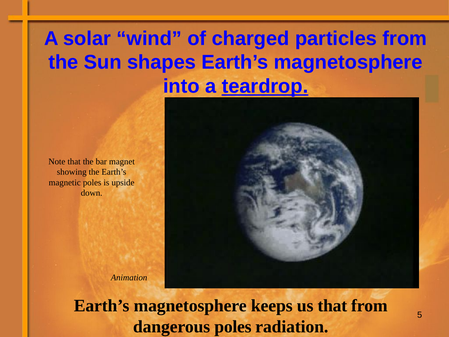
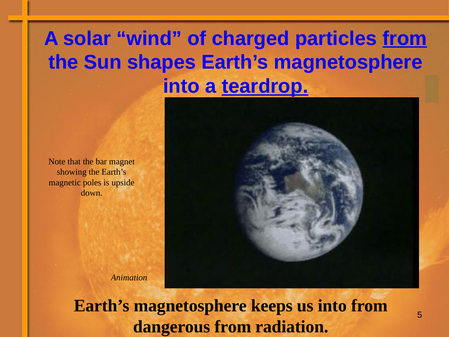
from at (405, 38) underline: none -> present
us that: that -> into
dangerous poles: poles -> from
